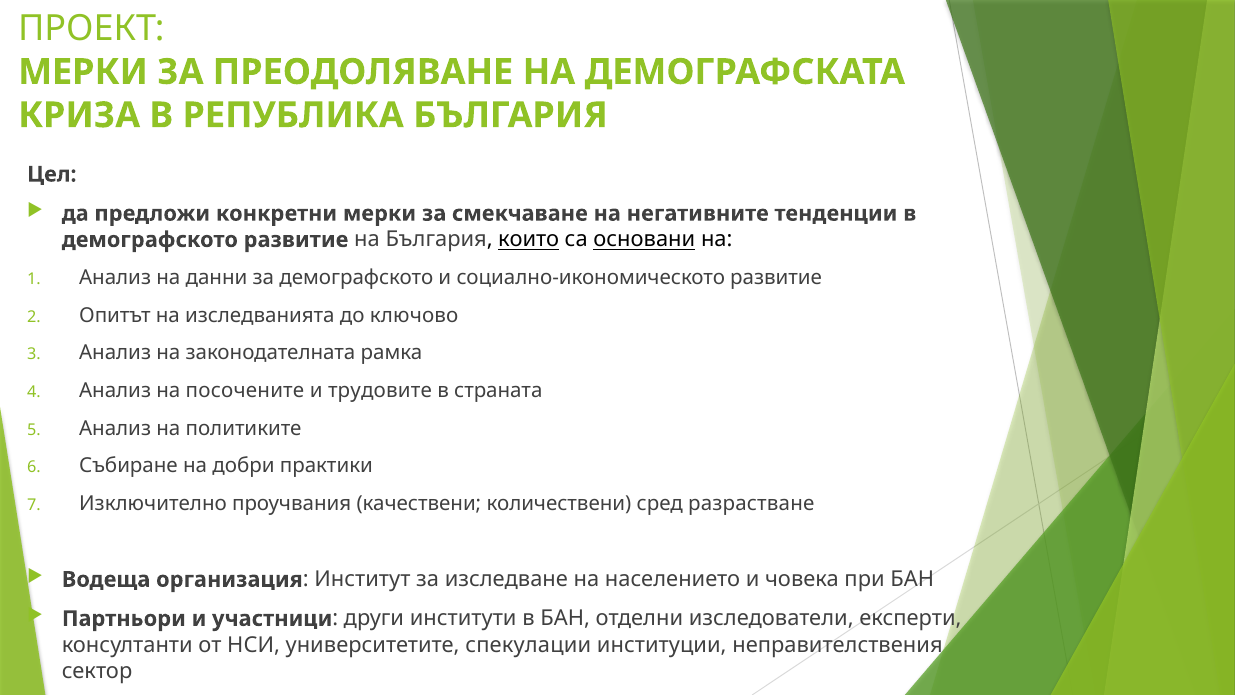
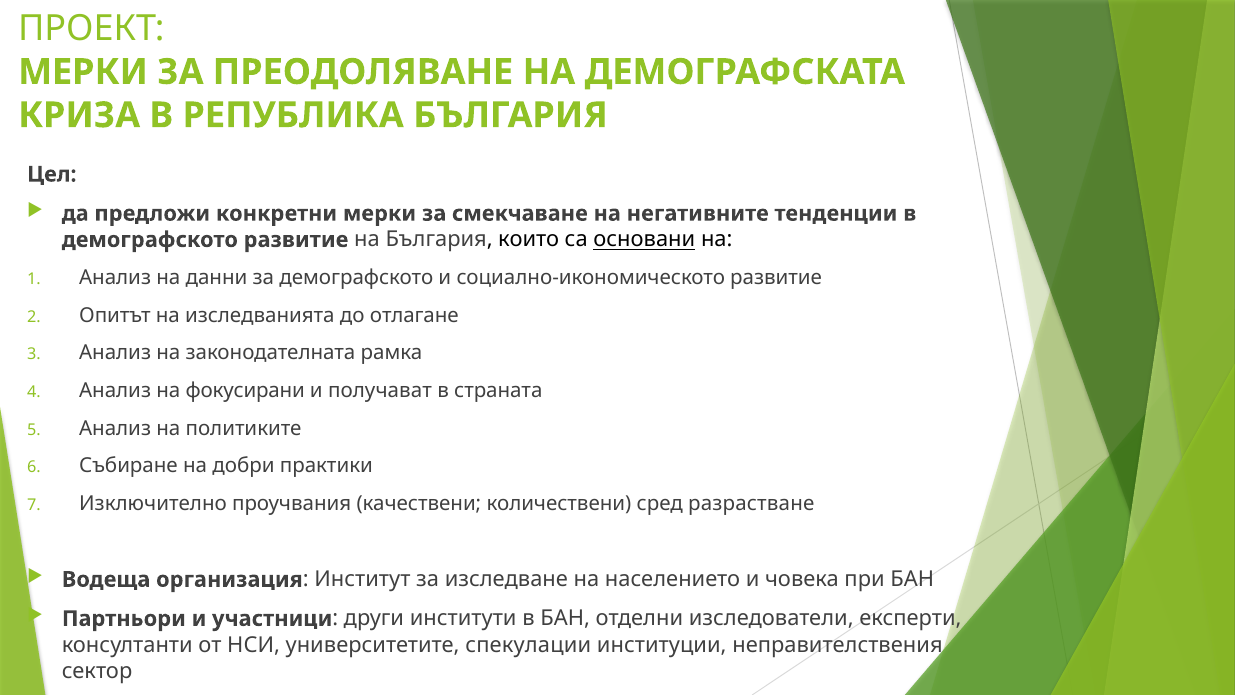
които underline: present -> none
ключово: ключово -> отлагане
посочените: посочените -> фокусирани
трудовите: трудовите -> получават
